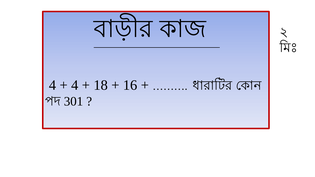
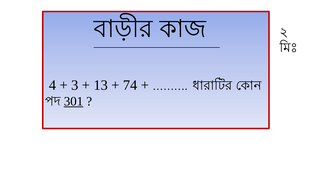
4 at (75, 85): 4 -> 3
18: 18 -> 13
16: 16 -> 74
301 underline: none -> present
